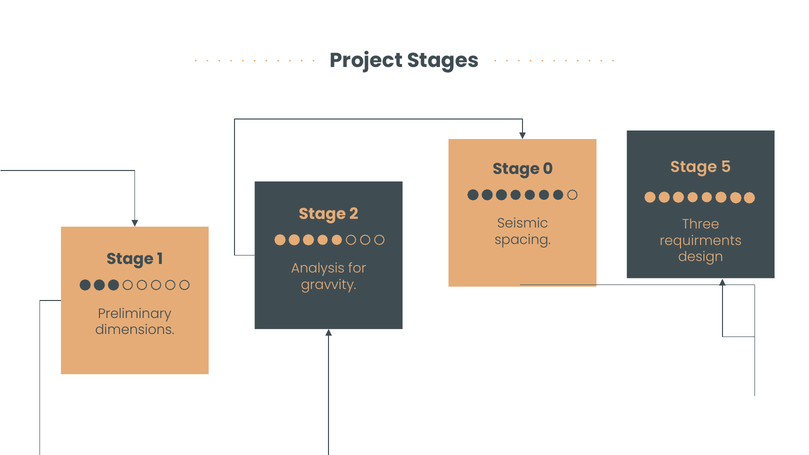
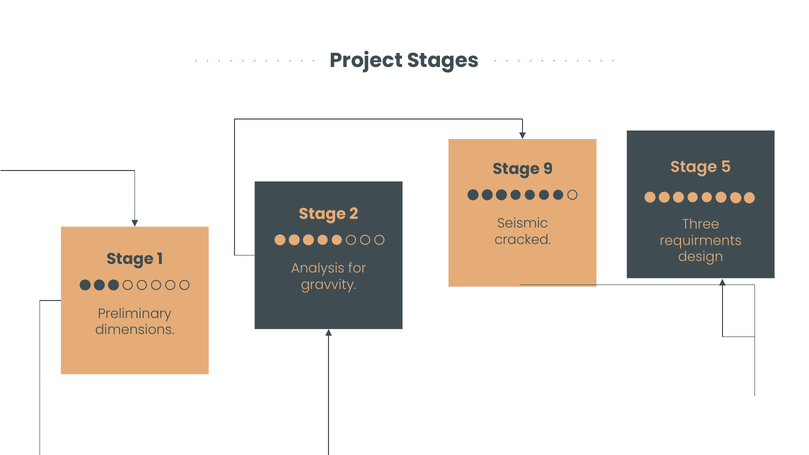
0: 0 -> 9
spacing: spacing -> cracked
